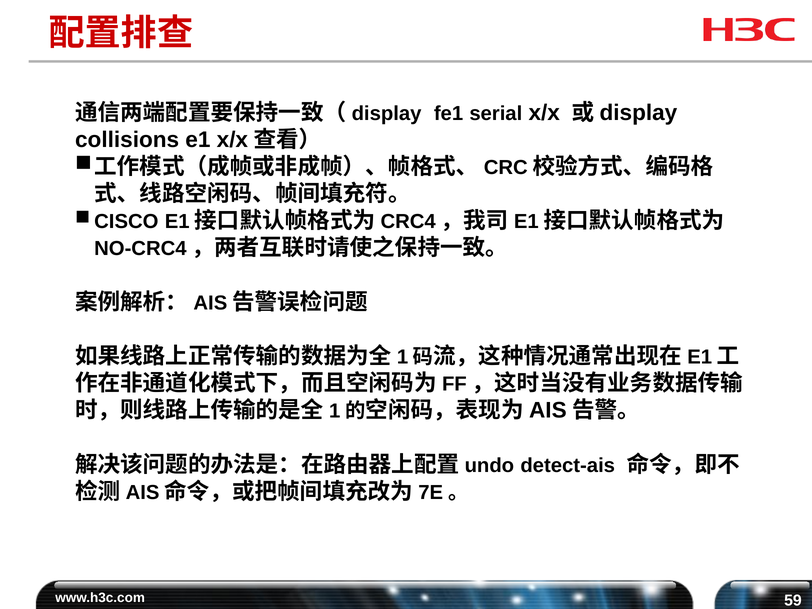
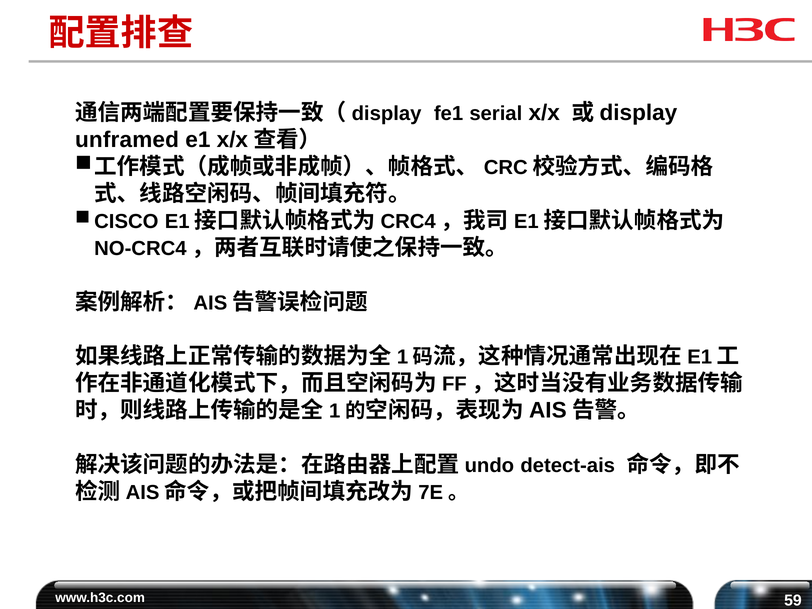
collisions: collisions -> unframed
